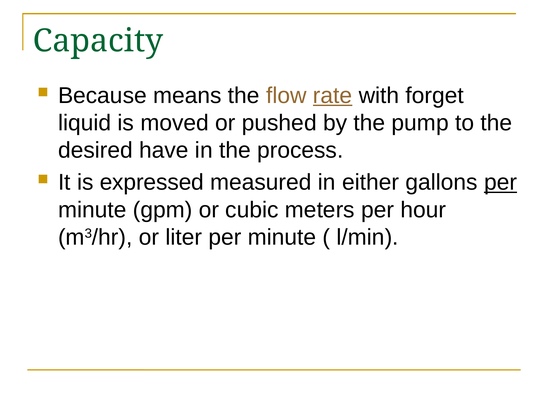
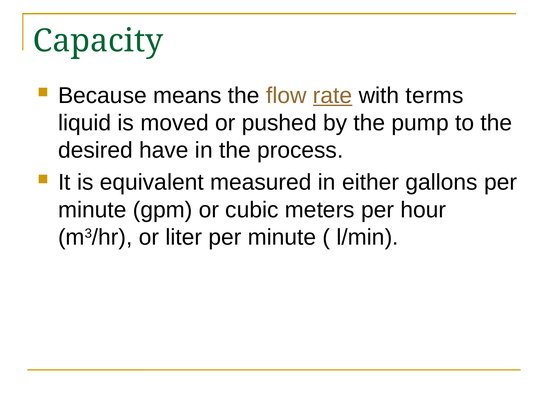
forget: forget -> terms
expressed: expressed -> equivalent
per at (501, 182) underline: present -> none
